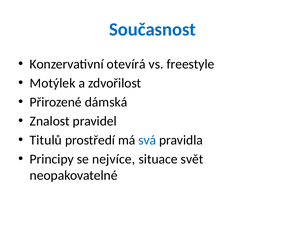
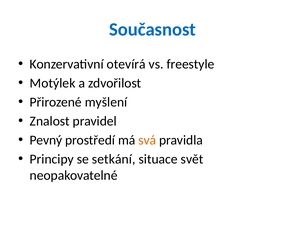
dámská: dámská -> myšlení
Titulů: Titulů -> Pevný
svá colour: blue -> orange
nejvíce: nejvíce -> setkání
